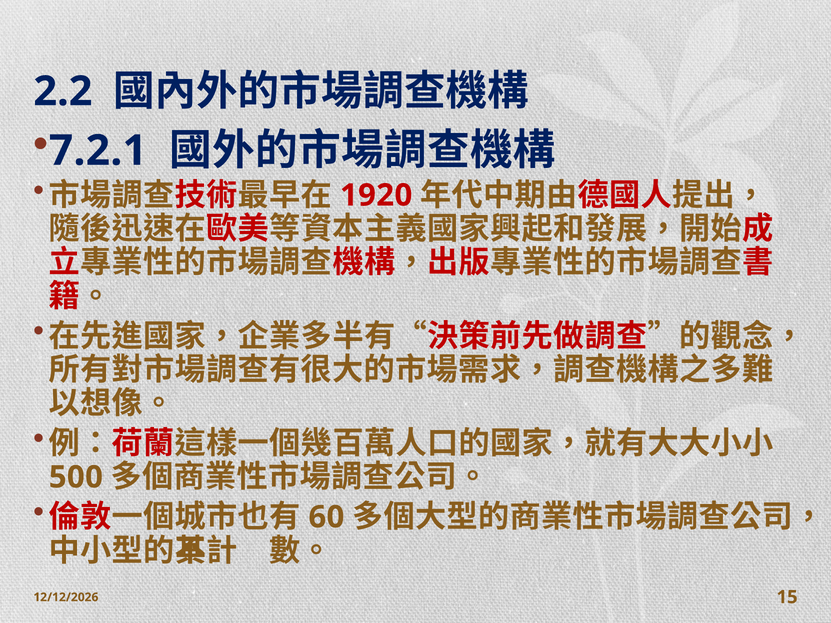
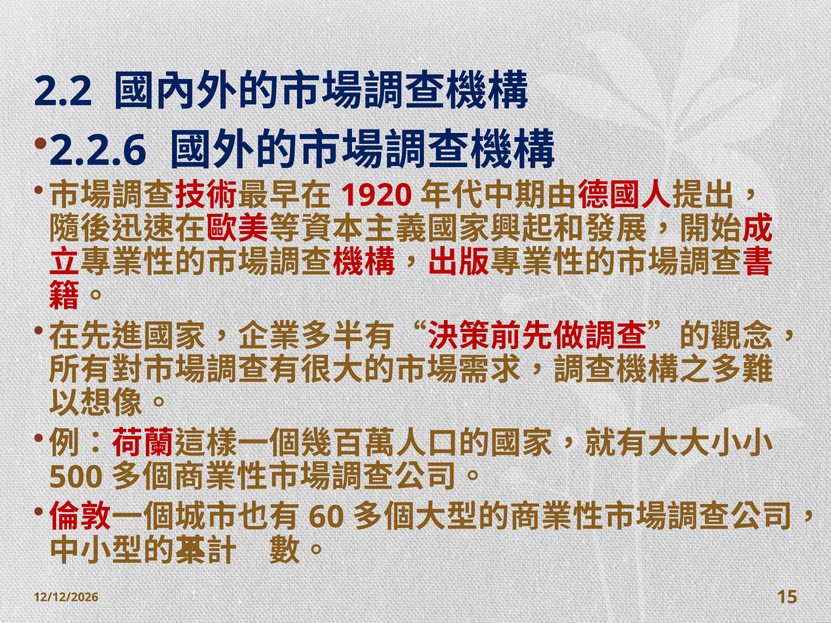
7.2.1: 7.2.1 -> 2.2.6
